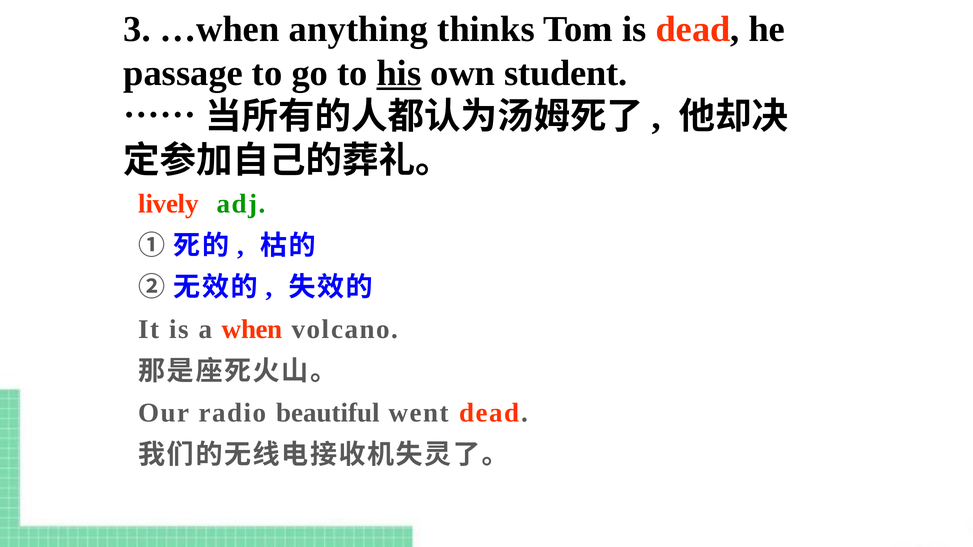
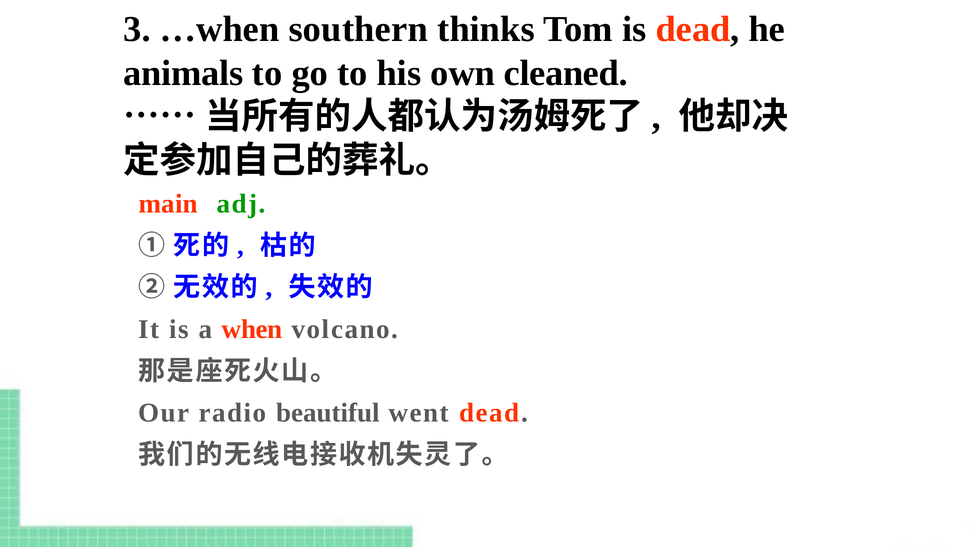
anything: anything -> southern
passage: passage -> animals
his underline: present -> none
student: student -> cleaned
lively: lively -> main
